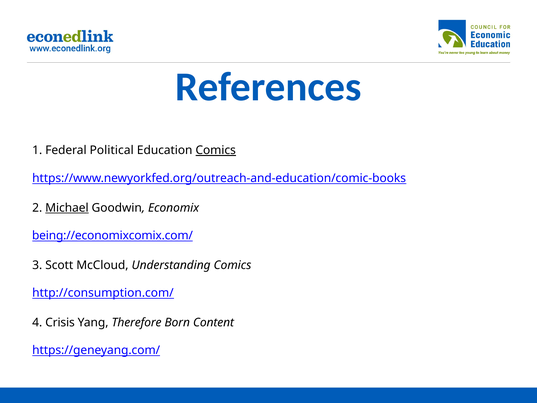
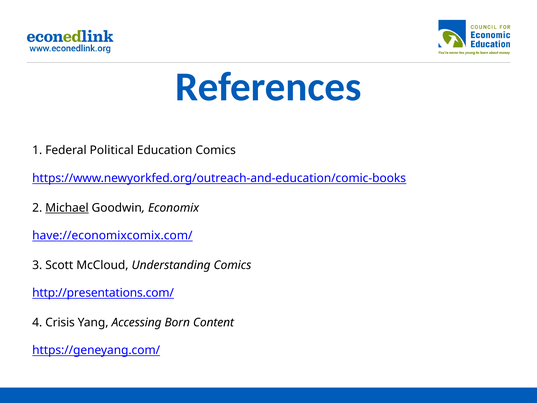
Comics at (216, 150) underline: present -> none
being://economixcomix.com/: being://economixcomix.com/ -> have://economixcomix.com/
http://consumption.com/: http://consumption.com/ -> http://presentations.com/
Therefore: Therefore -> Accessing
